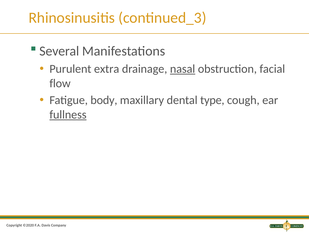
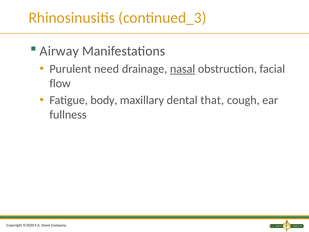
Several: Several -> Airway
extra: extra -> need
type: type -> that
fullness underline: present -> none
